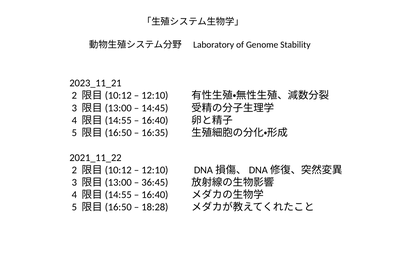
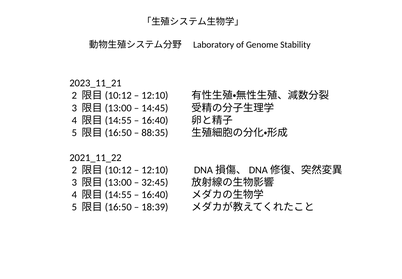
16:35: 16:35 -> 88:35
36:45: 36:45 -> 32:45
18:28: 18:28 -> 18:39
